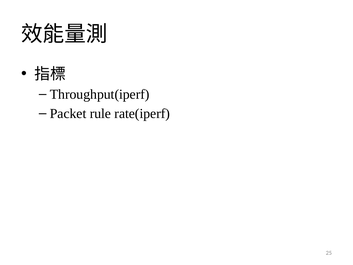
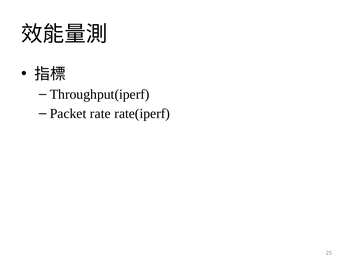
rule: rule -> rate
